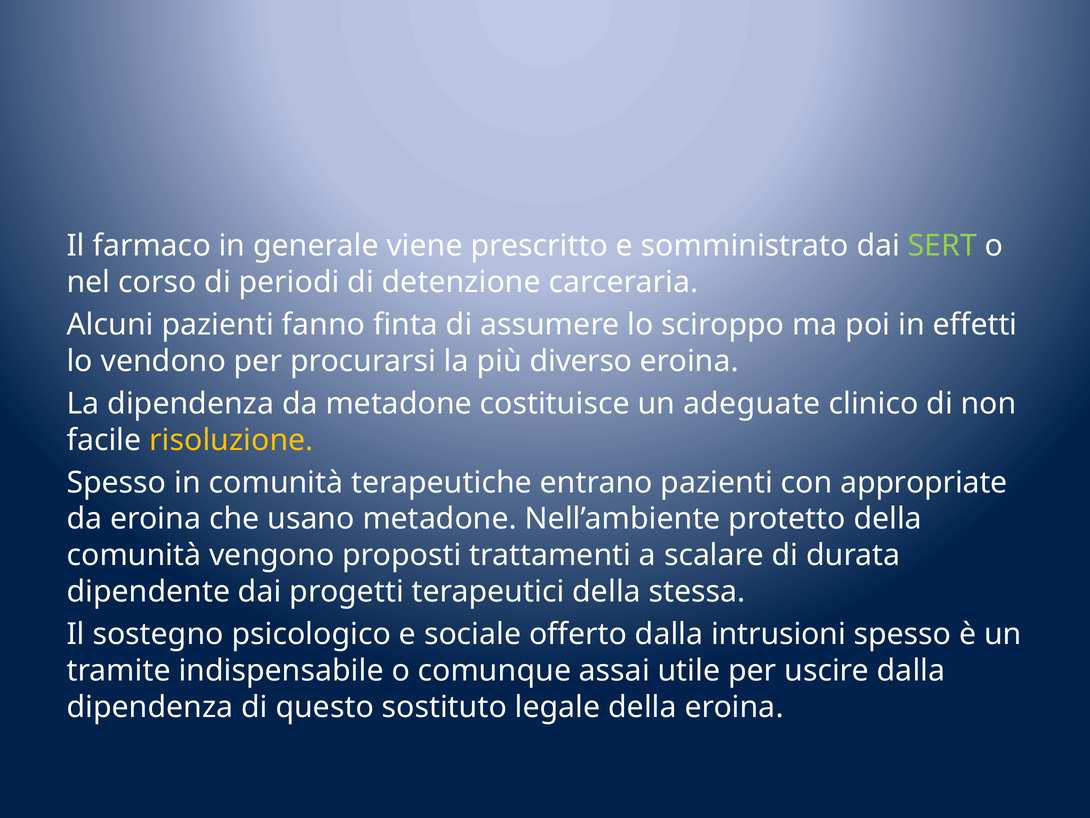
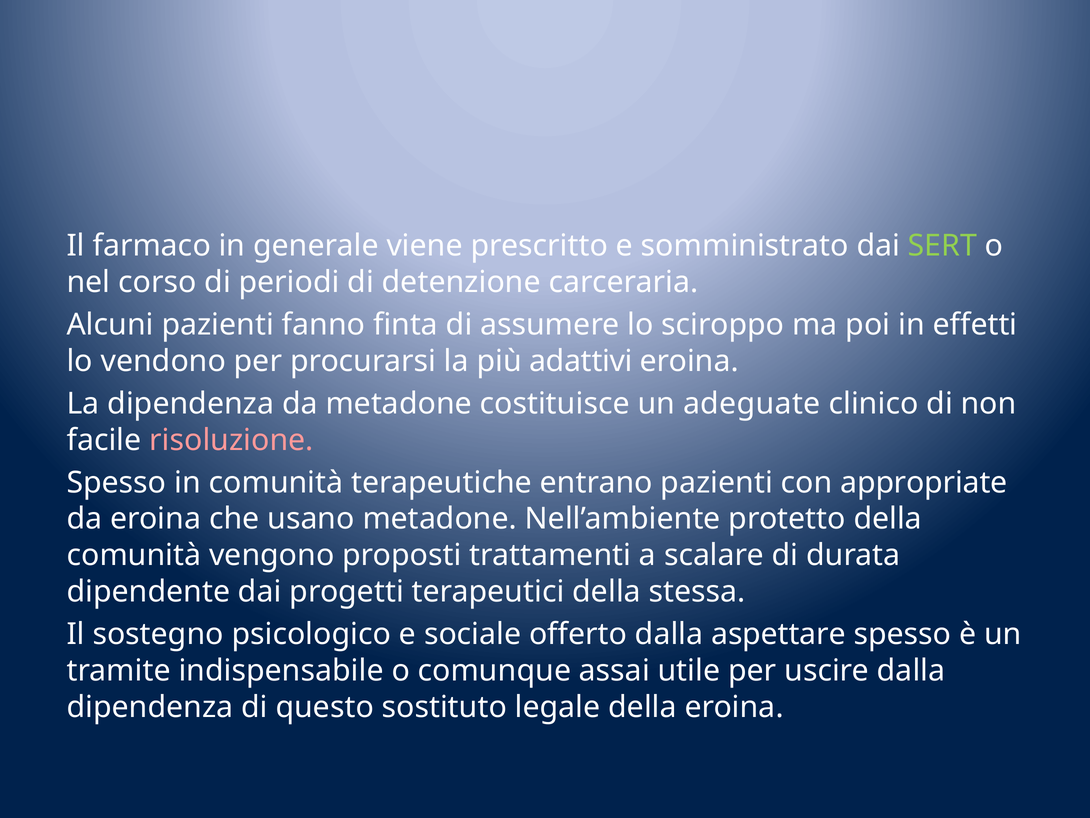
diverso: diverso -> adattivi
risoluzione colour: yellow -> pink
intrusioni: intrusioni -> aspettare
